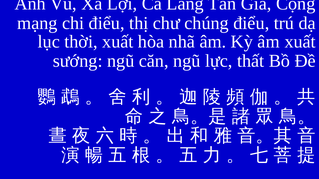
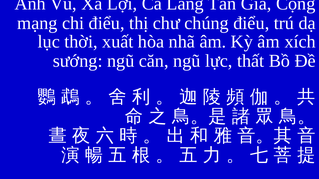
âm xuất: xuất -> xích
